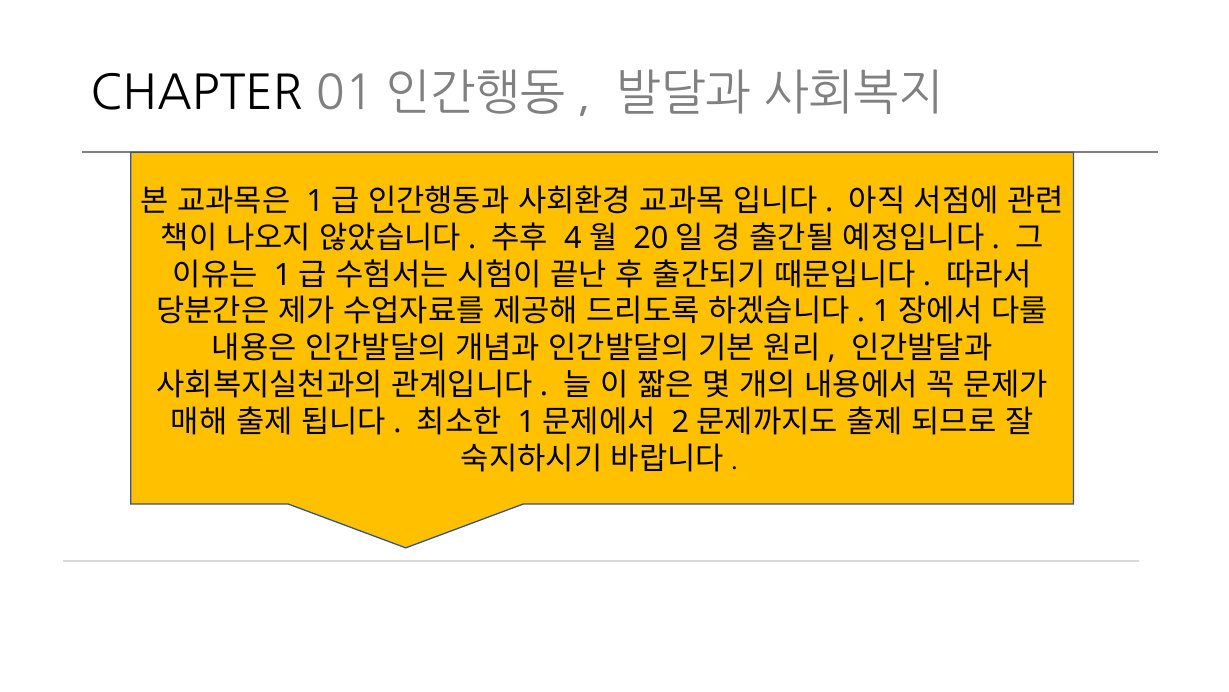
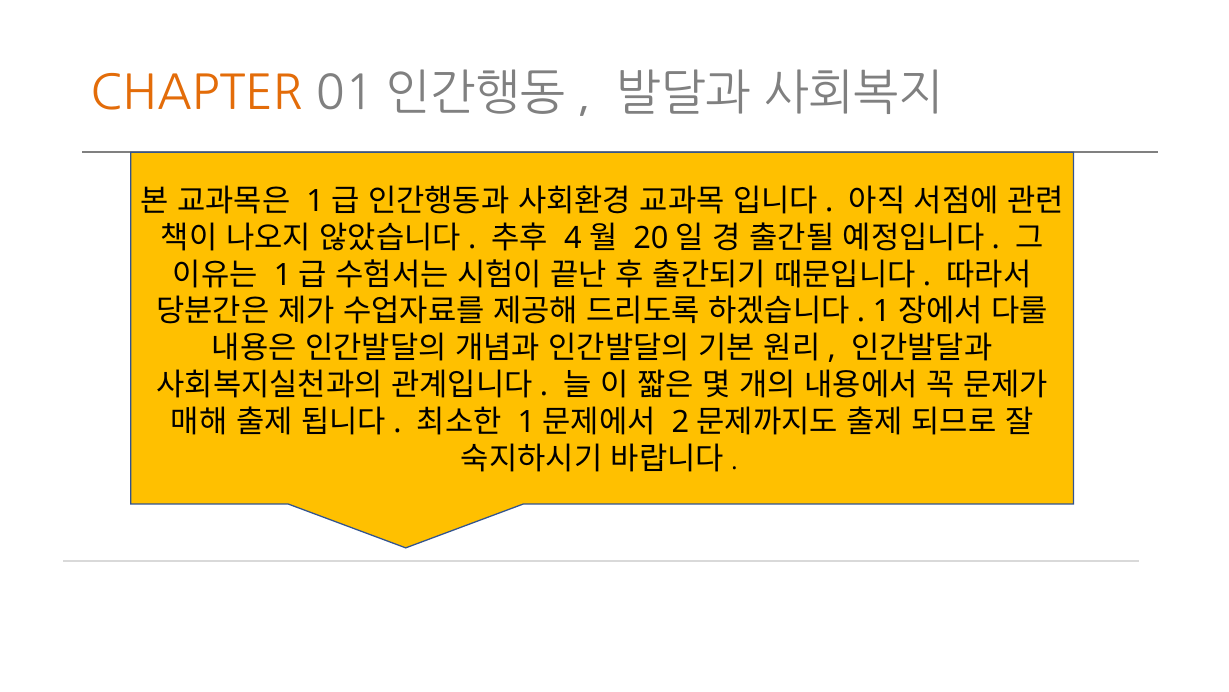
CHAPTER colour: black -> orange
